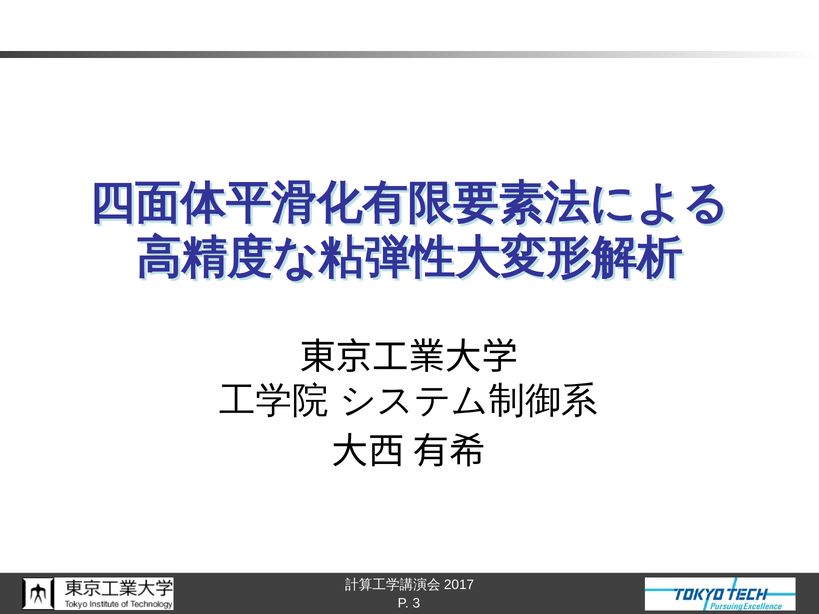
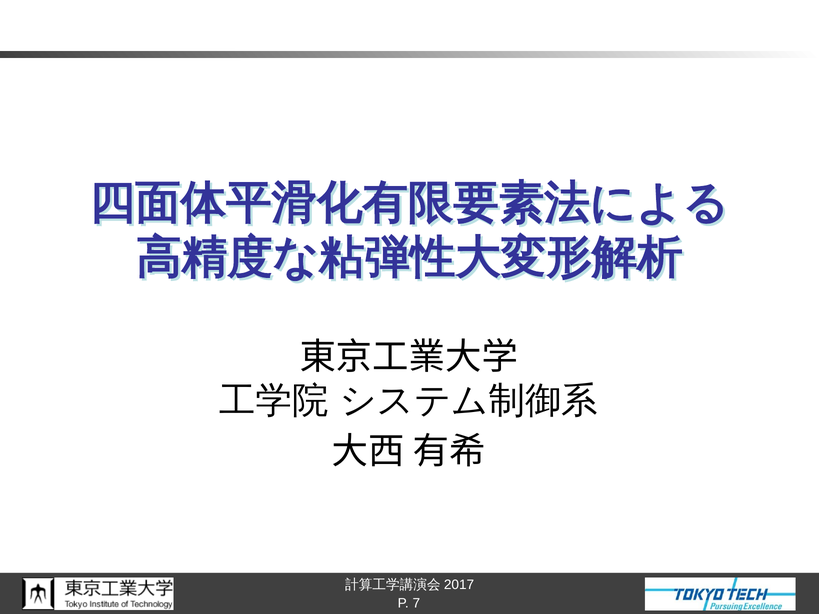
3: 3 -> 7
